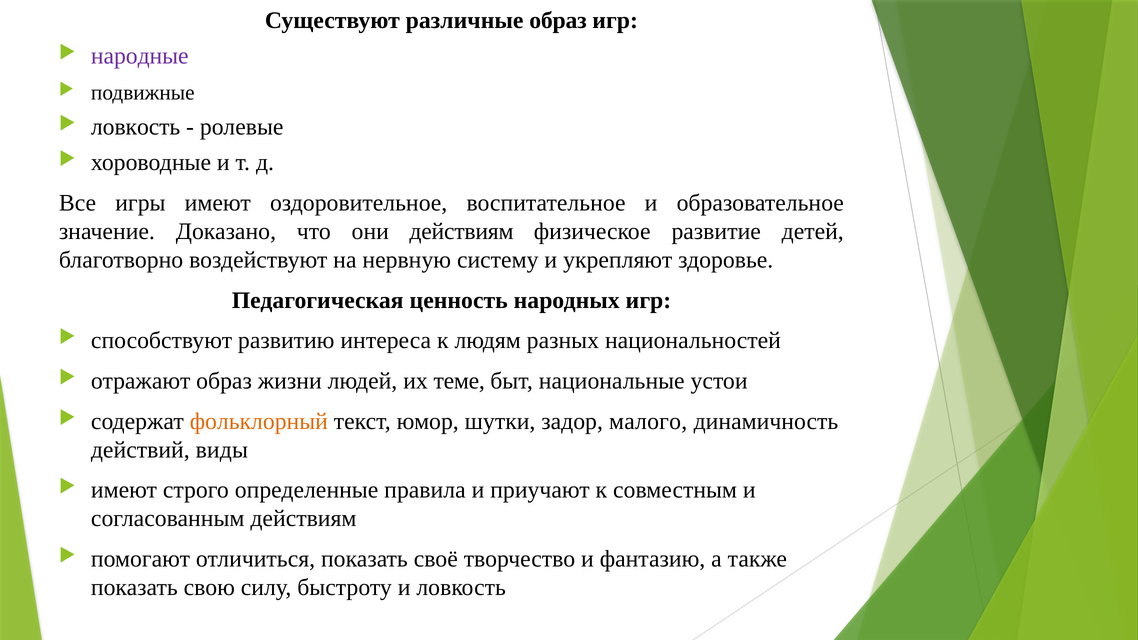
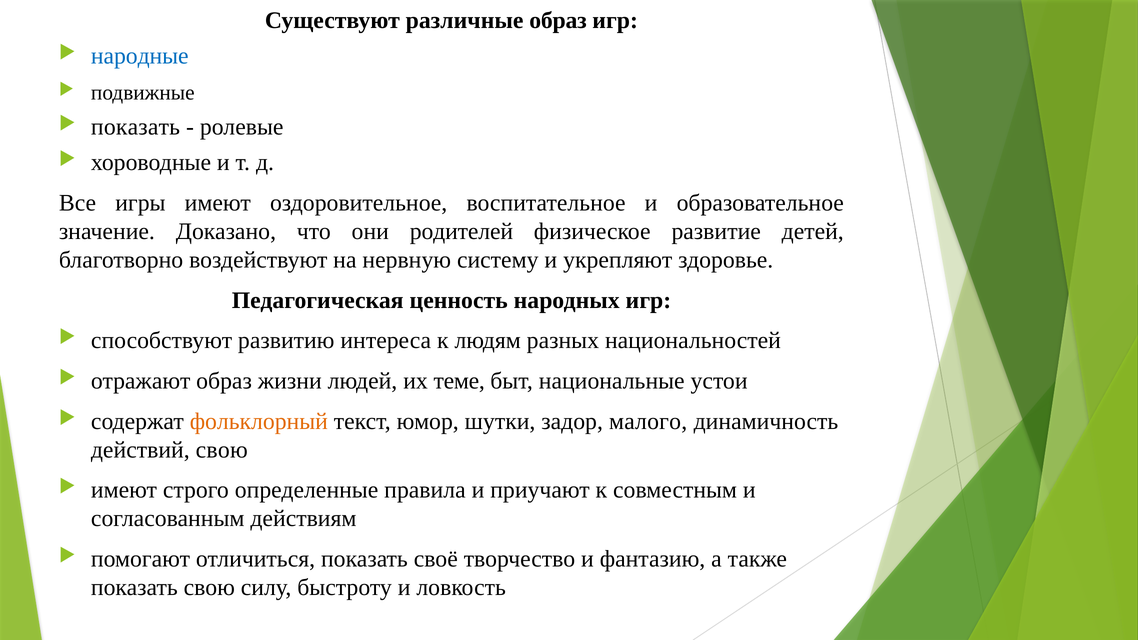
народные colour: purple -> blue
ловкость at (136, 127): ловкость -> показать
они действиям: действиям -> родителей
действий виды: виды -> свою
